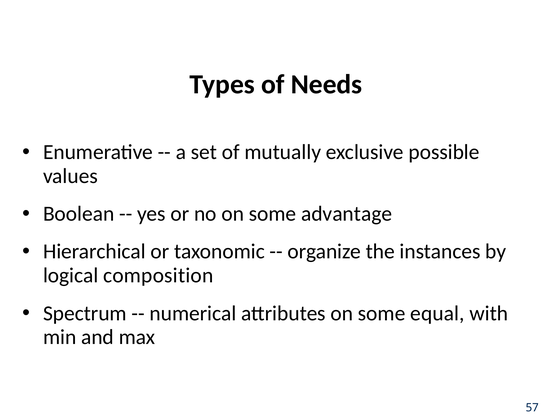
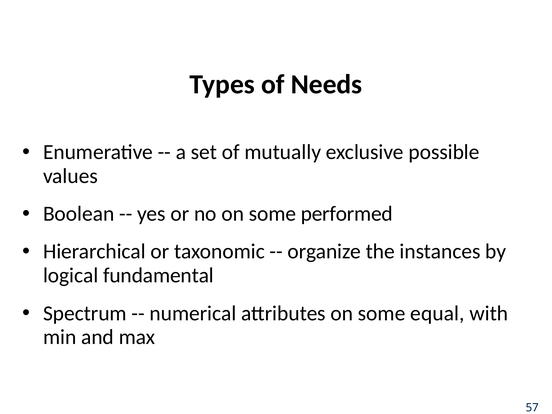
advantage: advantage -> performed
composition: composition -> fundamental
